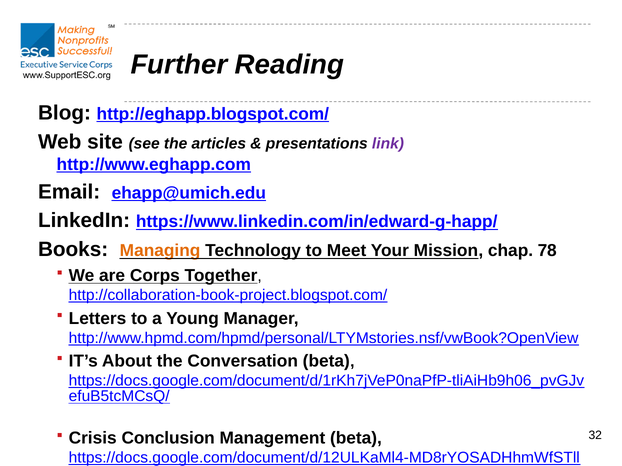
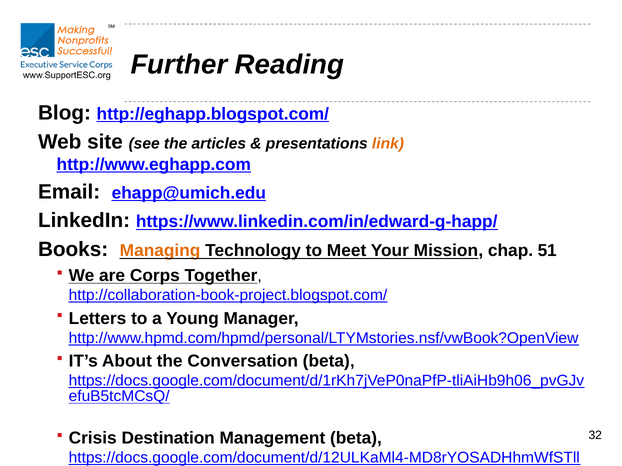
link colour: purple -> orange
78: 78 -> 51
Conclusion: Conclusion -> Destination
